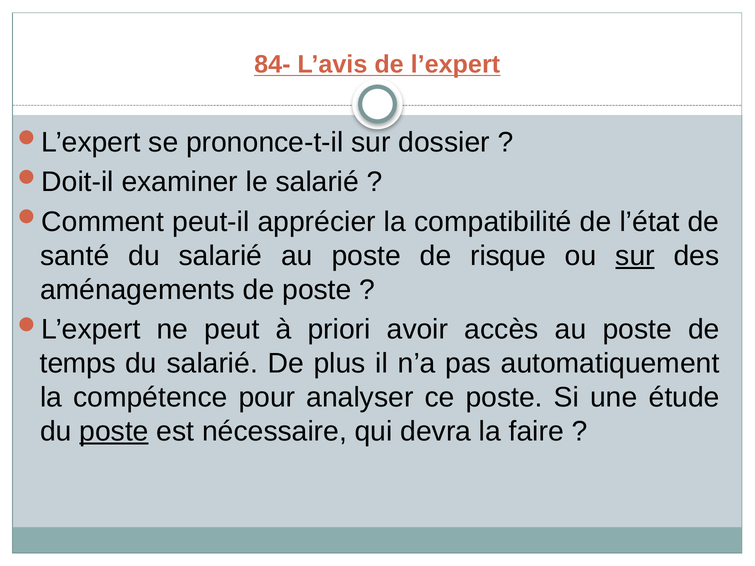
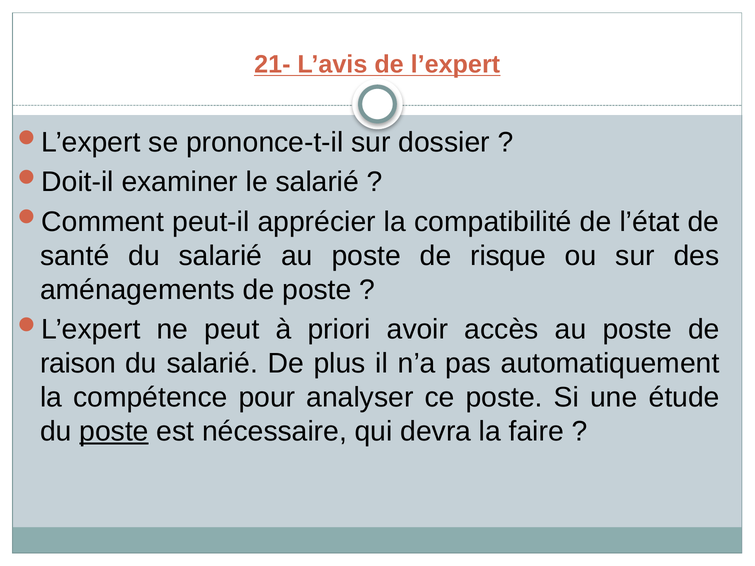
84-: 84- -> 21-
sur at (635, 256) underline: present -> none
temps: temps -> raison
